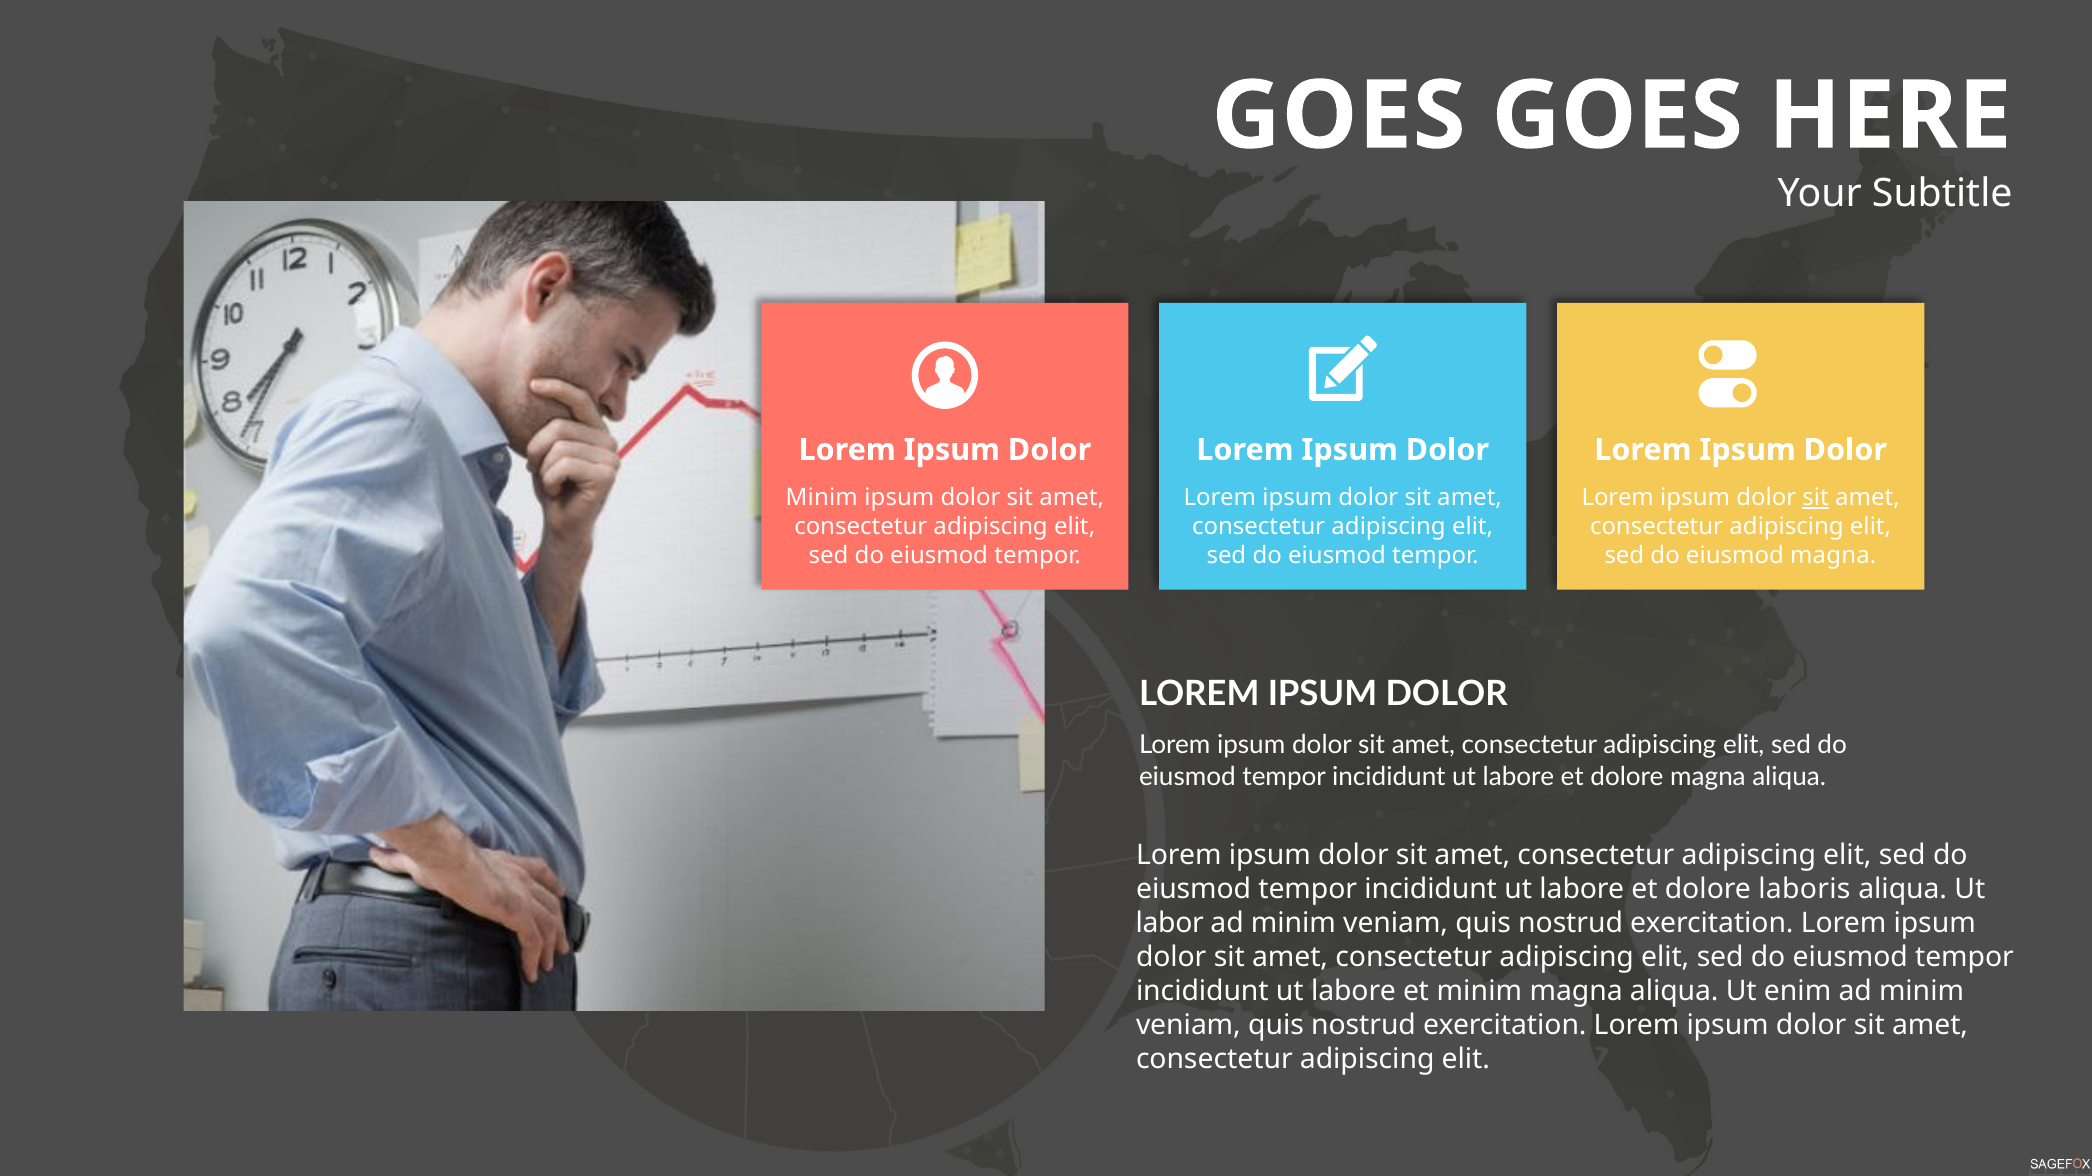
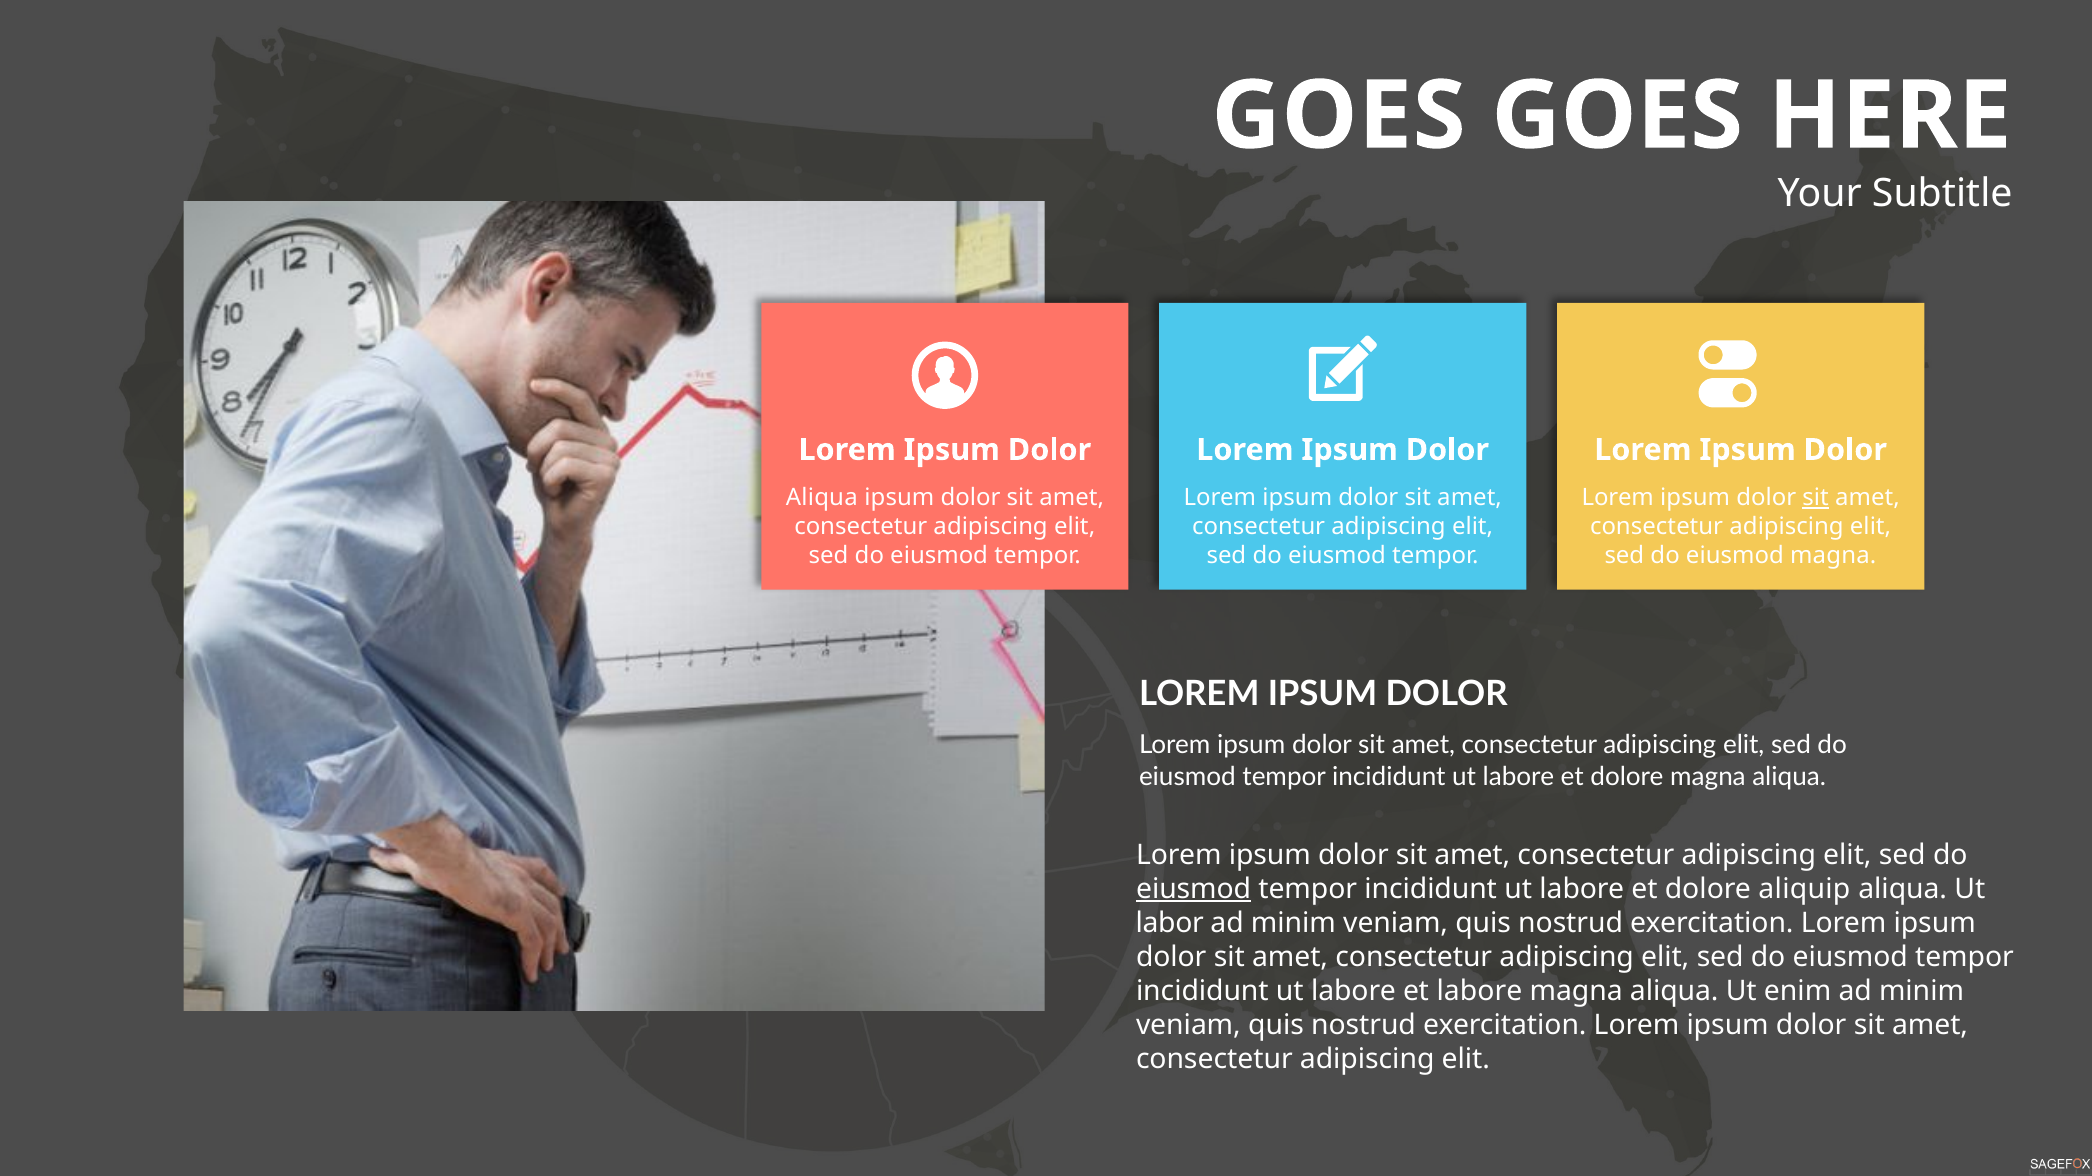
Minim at (822, 498): Minim -> Aliqua
eiusmod at (1194, 889) underline: none -> present
laboris: laboris -> aliquip
et minim: minim -> labore
